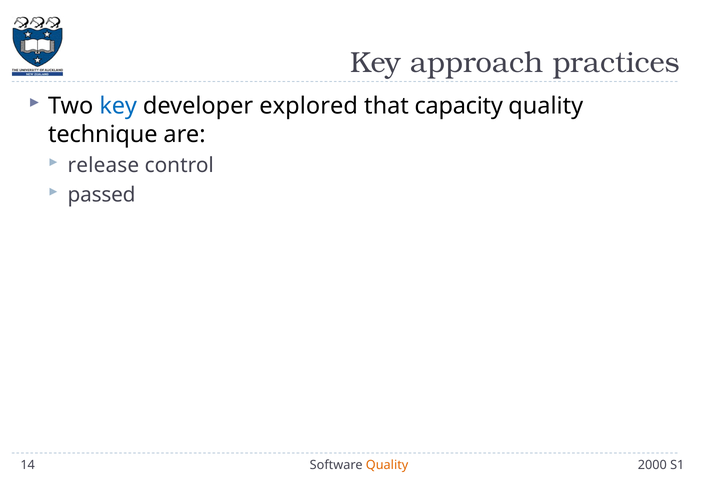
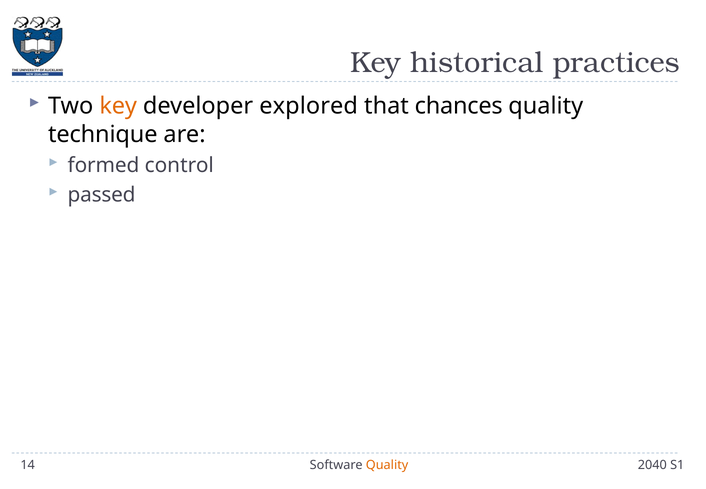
approach: approach -> historical
key at (118, 106) colour: blue -> orange
capacity: capacity -> chances
release: release -> formed
2000: 2000 -> 2040
